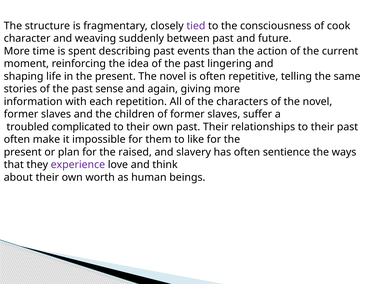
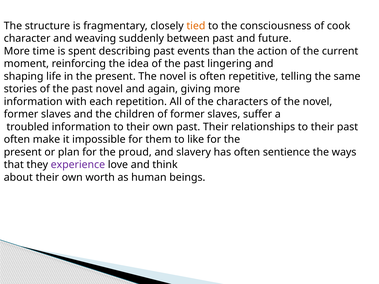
tied colour: purple -> orange
past sense: sense -> novel
troubled complicated: complicated -> information
raised: raised -> proud
